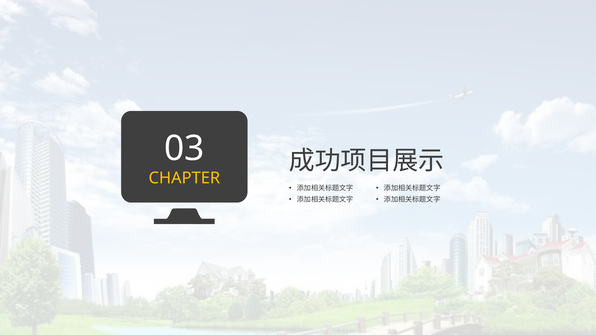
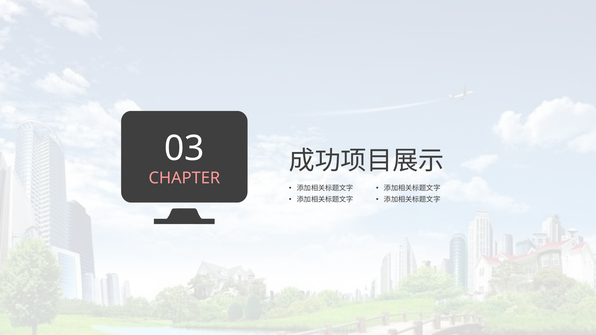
CHAPTER colour: yellow -> pink
